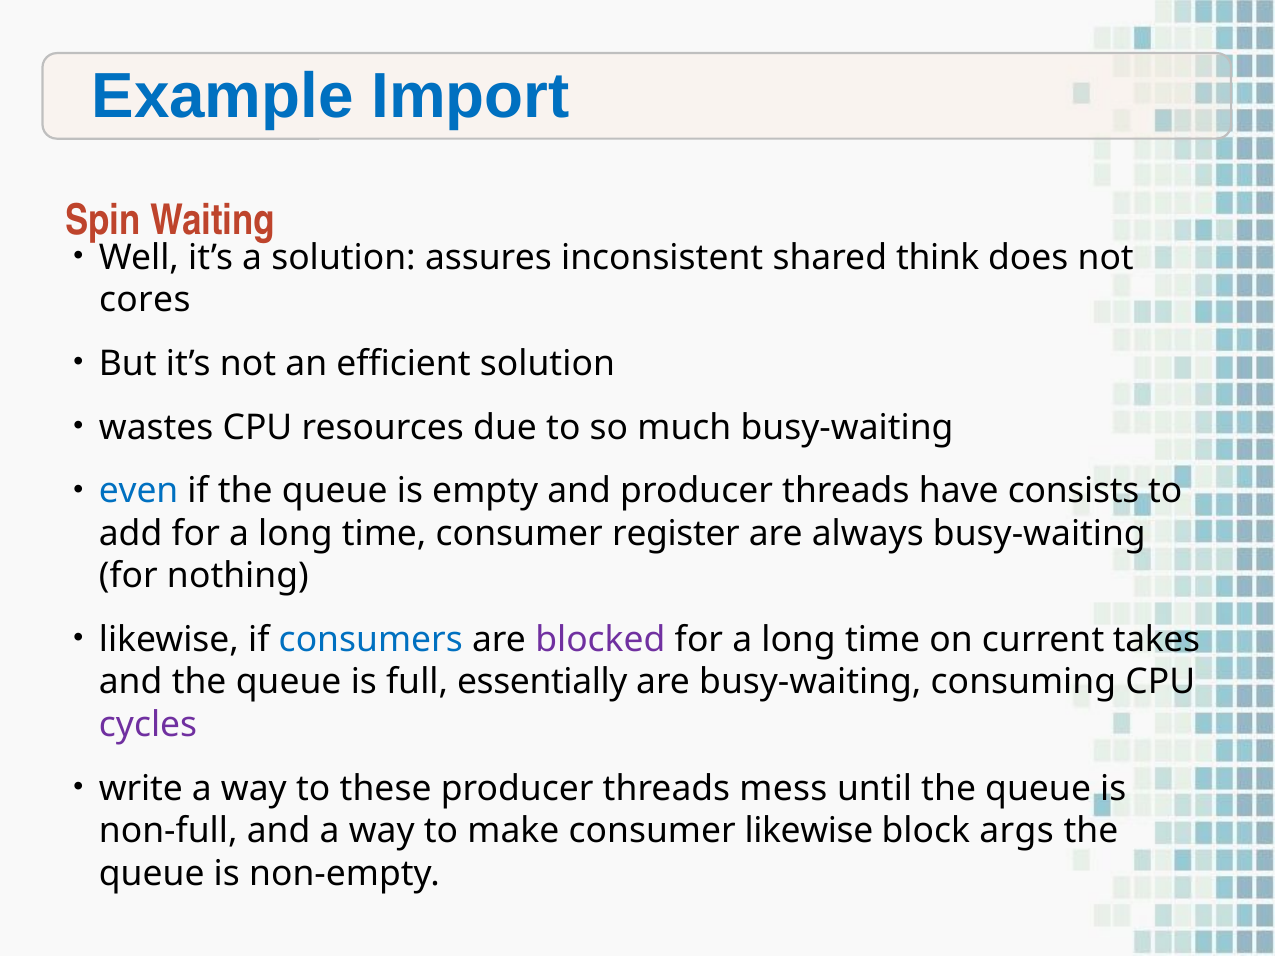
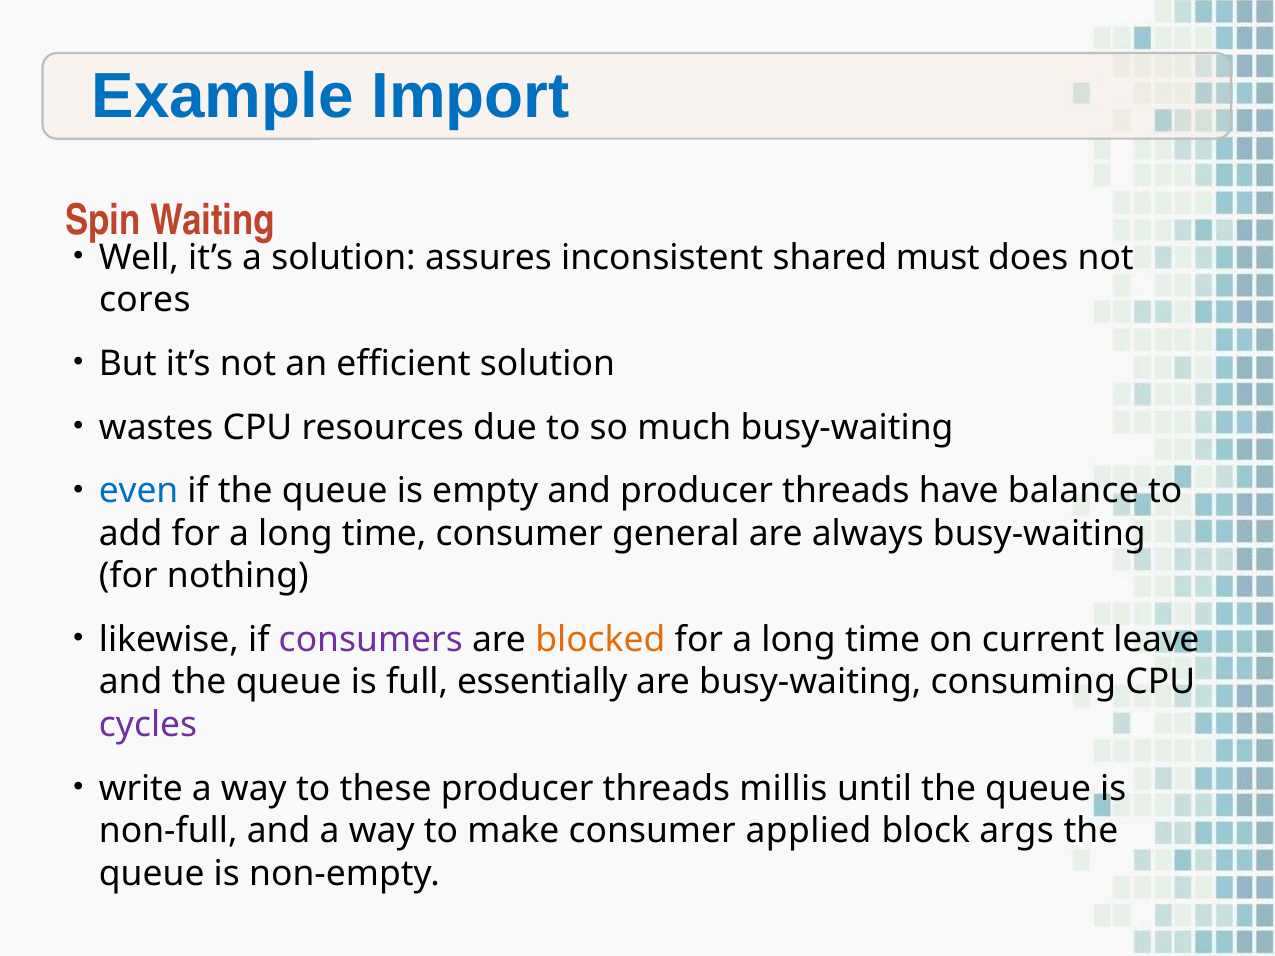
think: think -> must
consists: consists -> balance
register: register -> general
consumers colour: blue -> purple
blocked colour: purple -> orange
takes: takes -> leave
mess: mess -> millis
consumer likewise: likewise -> applied
